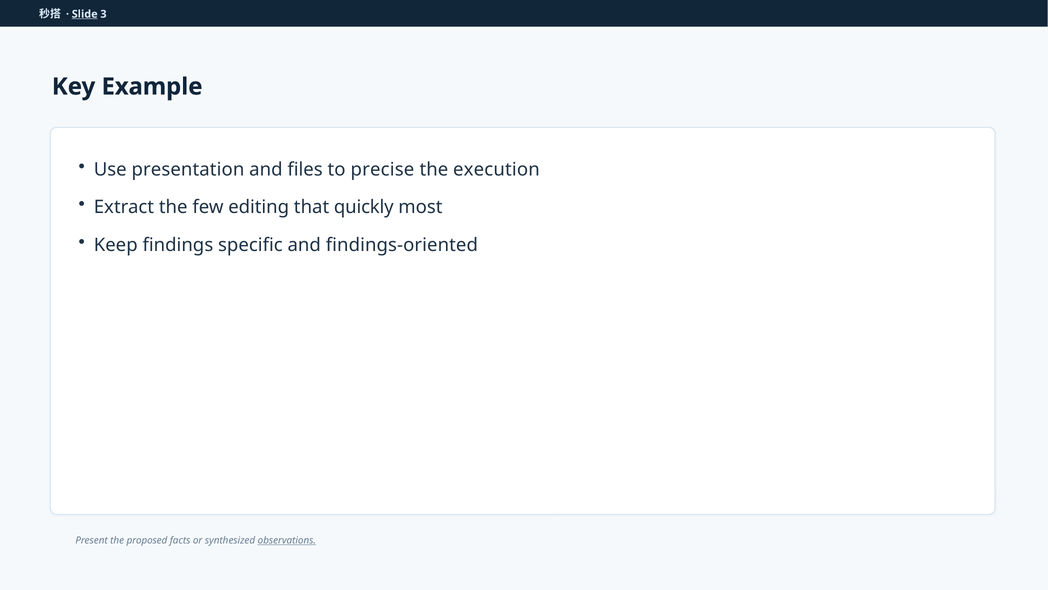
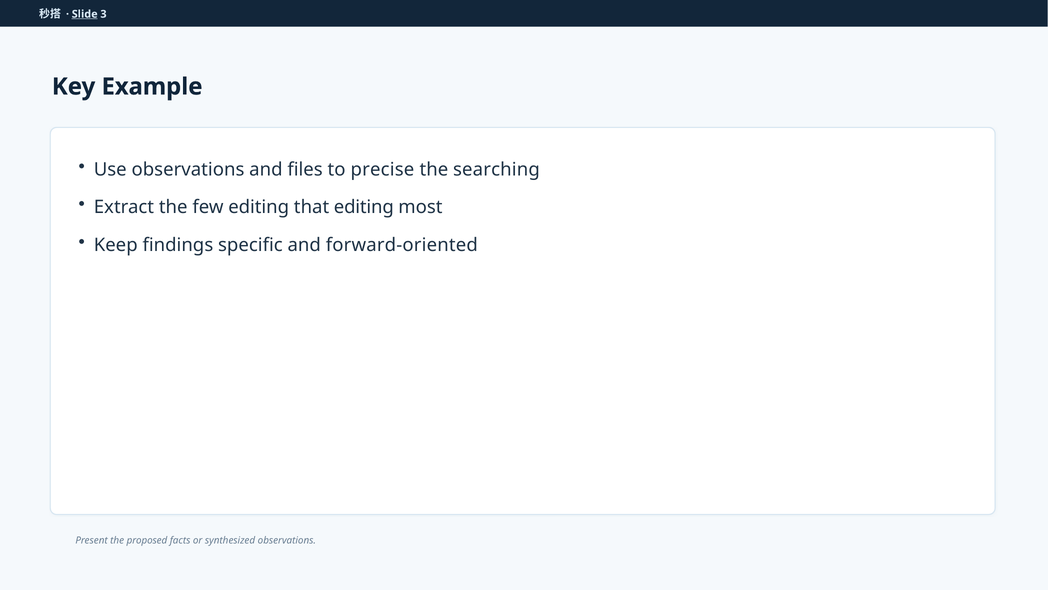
Use presentation: presentation -> observations
execution: execution -> searching
that quickly: quickly -> editing
findings-oriented: findings-oriented -> forward-oriented
observations at (287, 540) underline: present -> none
